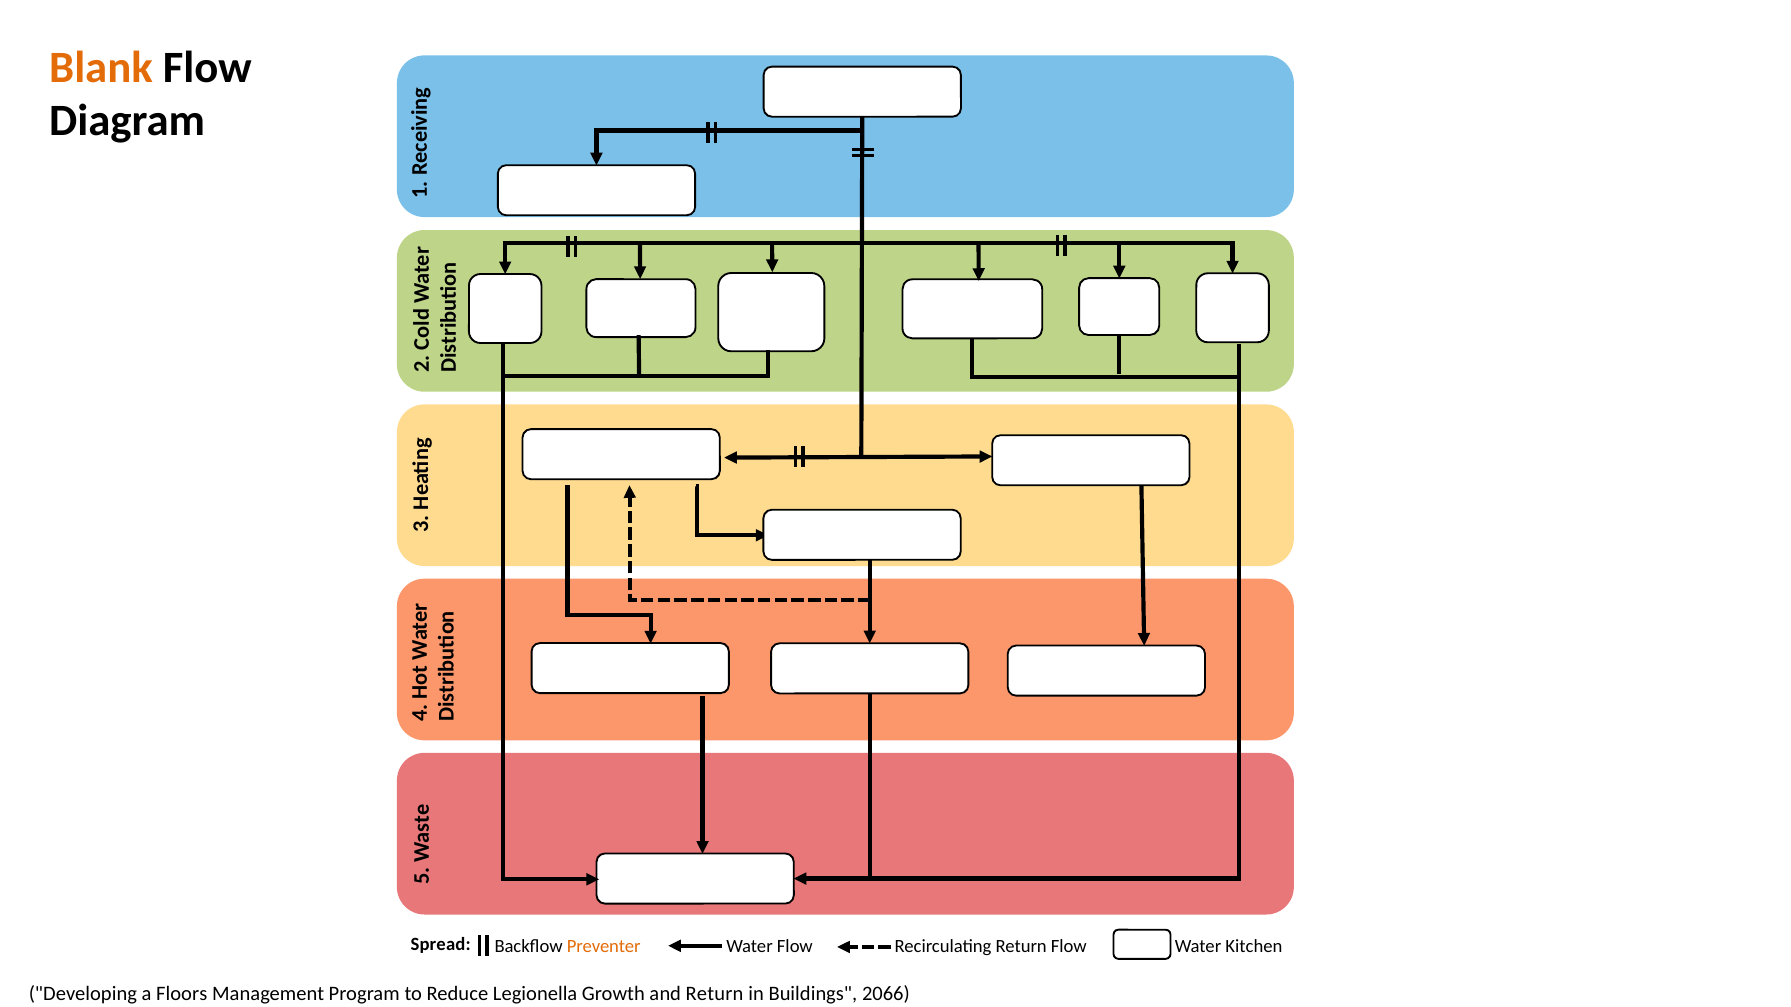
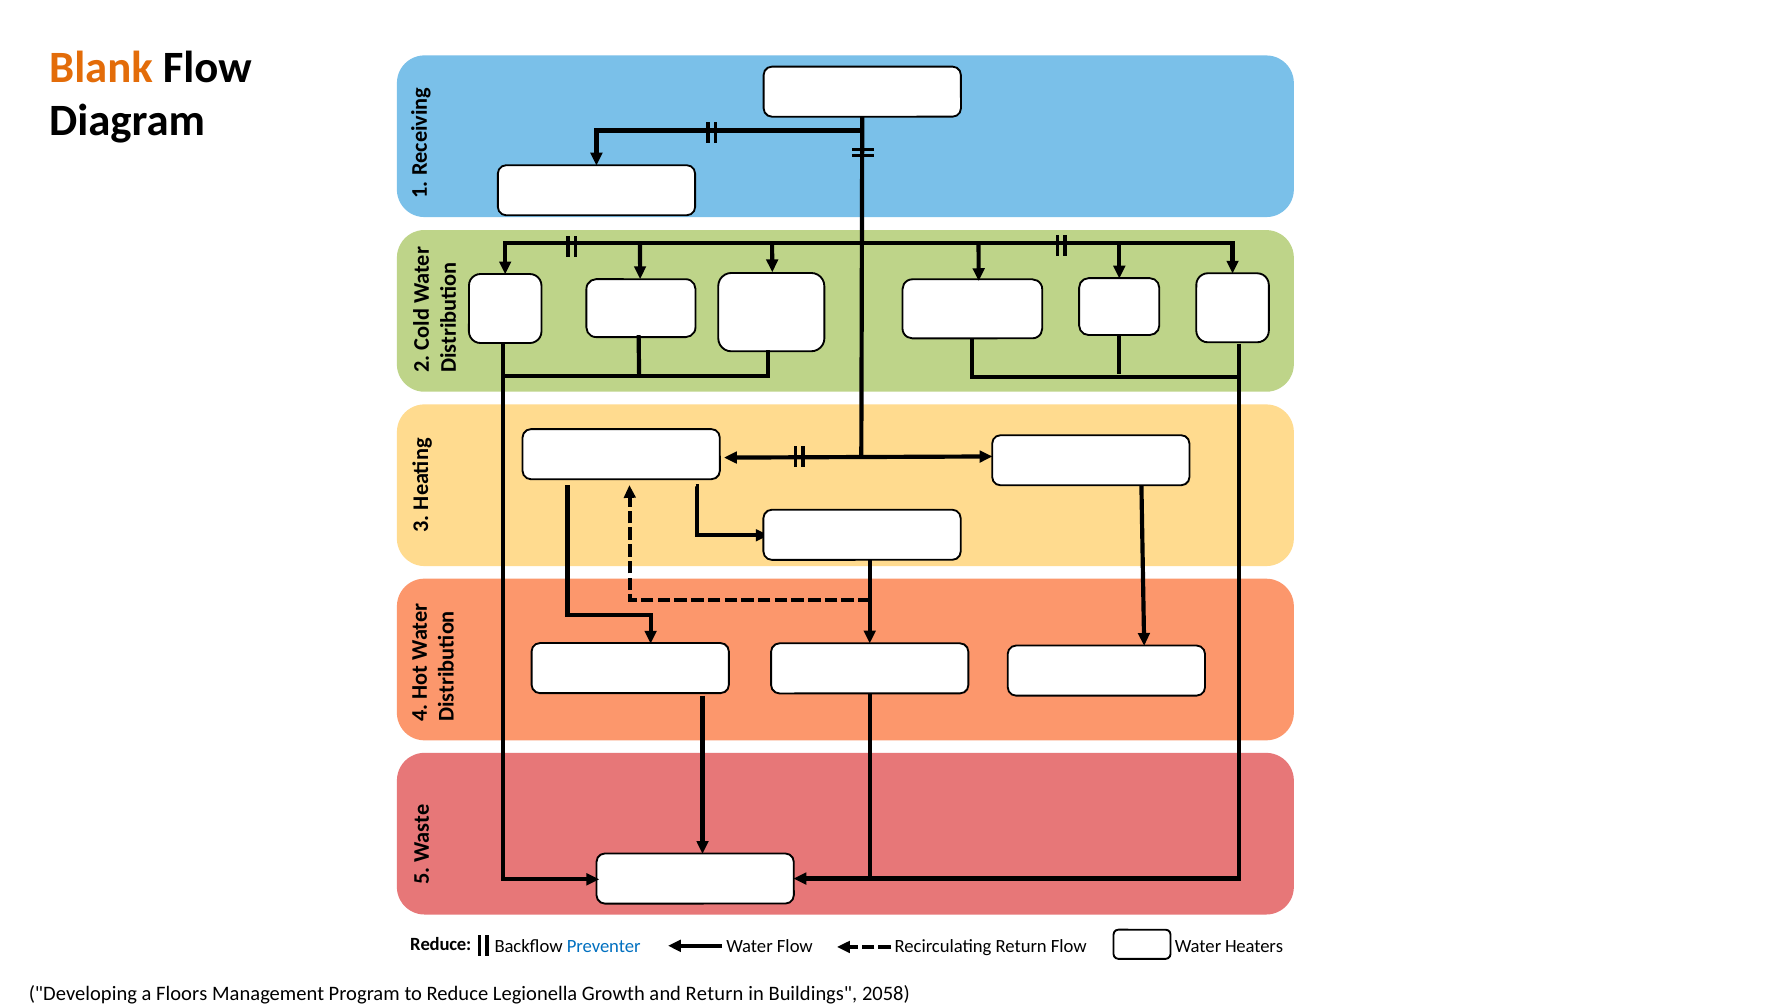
Spread at (441, 945): Spread -> Reduce
Kitchen: Kitchen -> Heaters
Preventer colour: orange -> blue
2066: 2066 -> 2058
